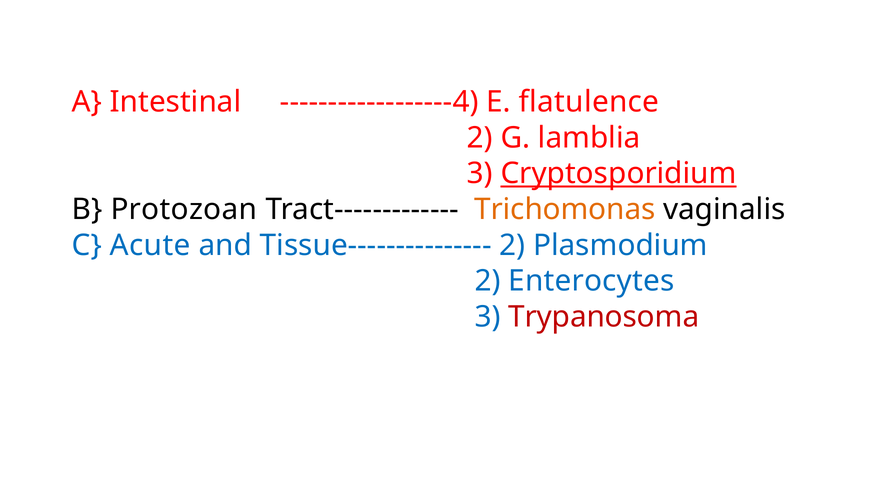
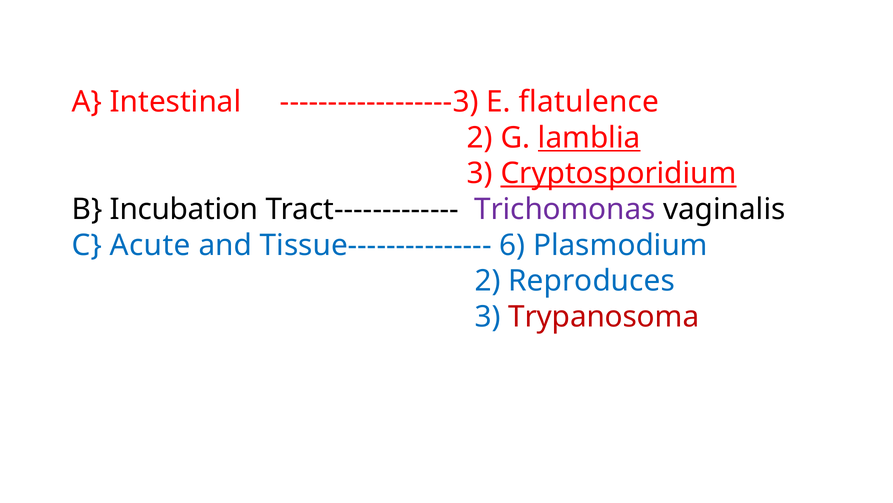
------------------4: ------------------4 -> ------------------3
lamblia underline: none -> present
Protozoan: Protozoan -> Incubation
Trichomonas colour: orange -> purple
Tissue--------------- 2: 2 -> 6
Enterocytes: Enterocytes -> Reproduces
